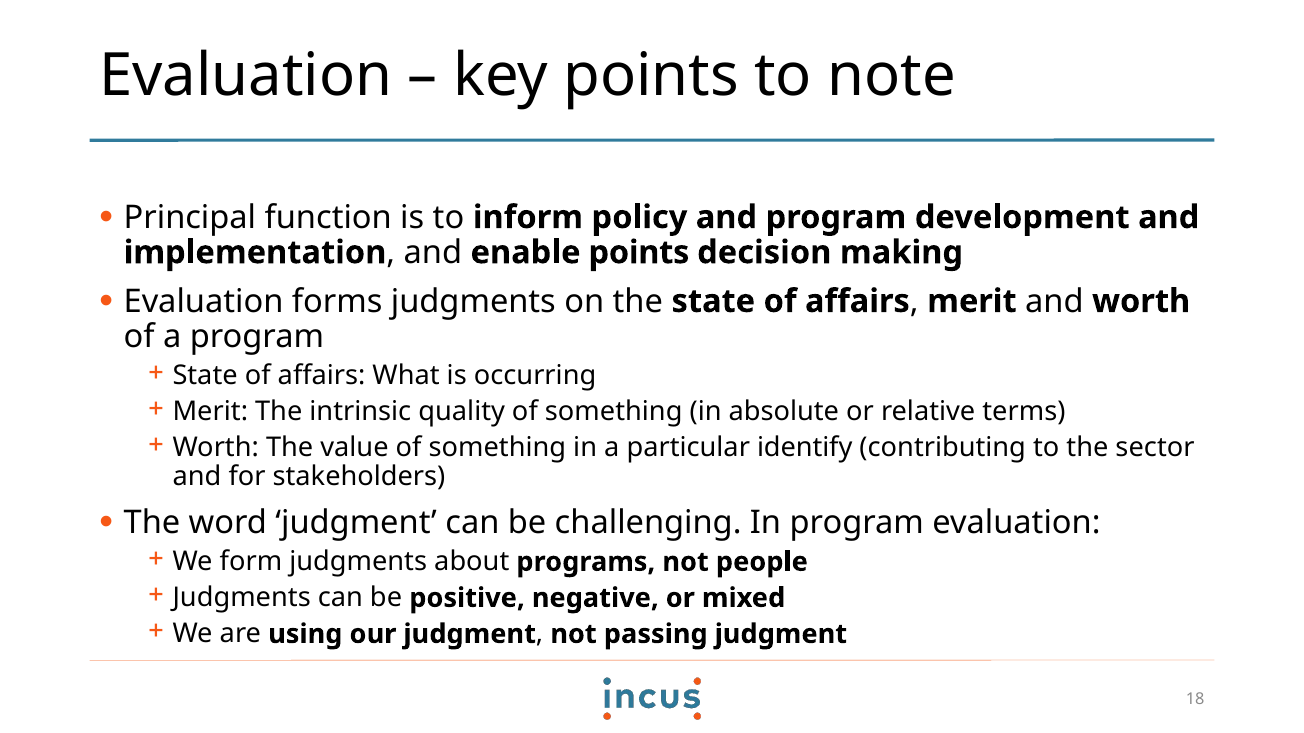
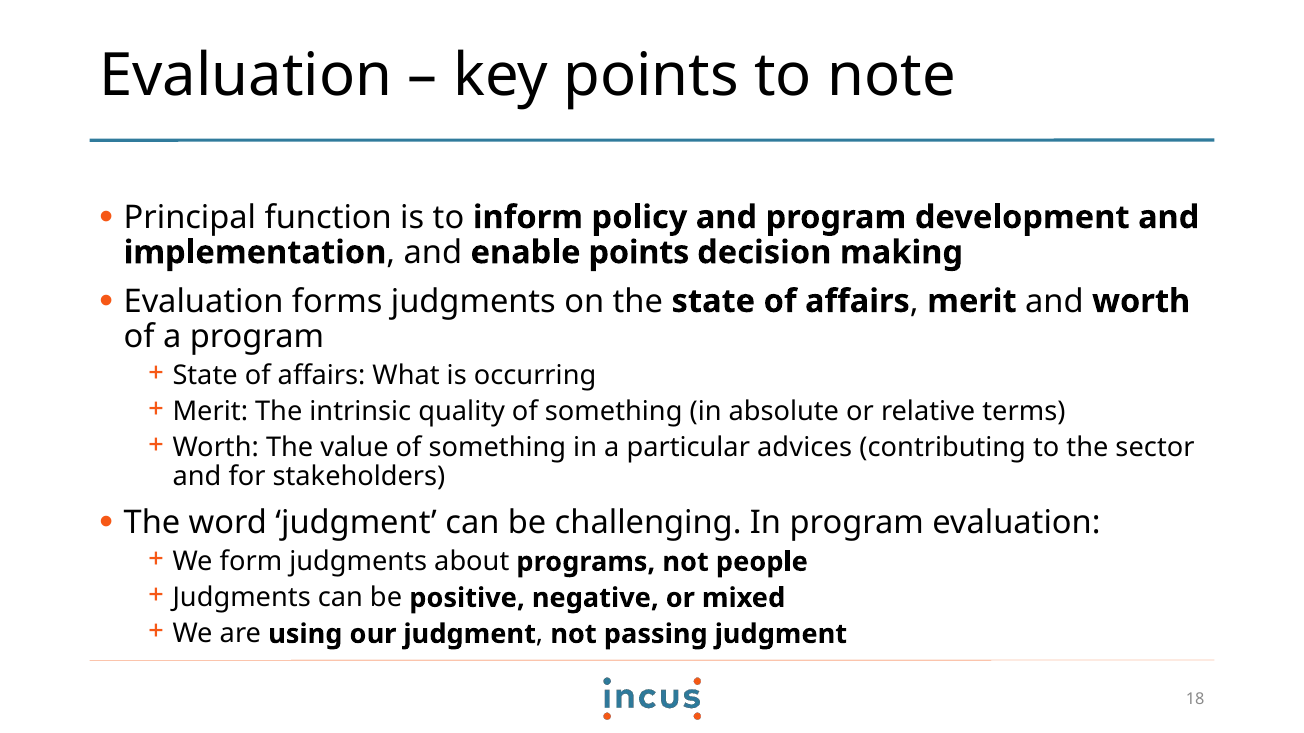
identify: identify -> advices
